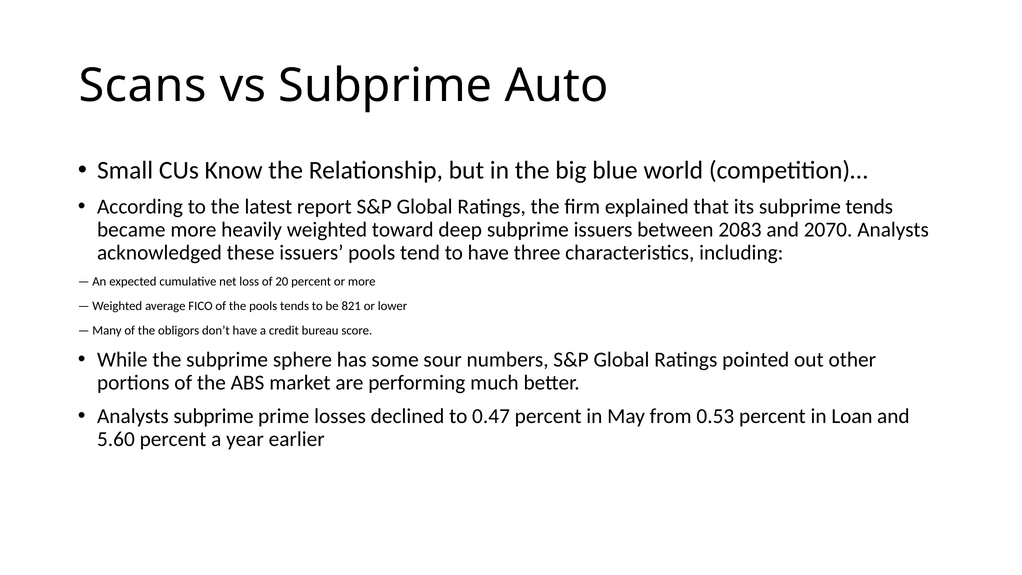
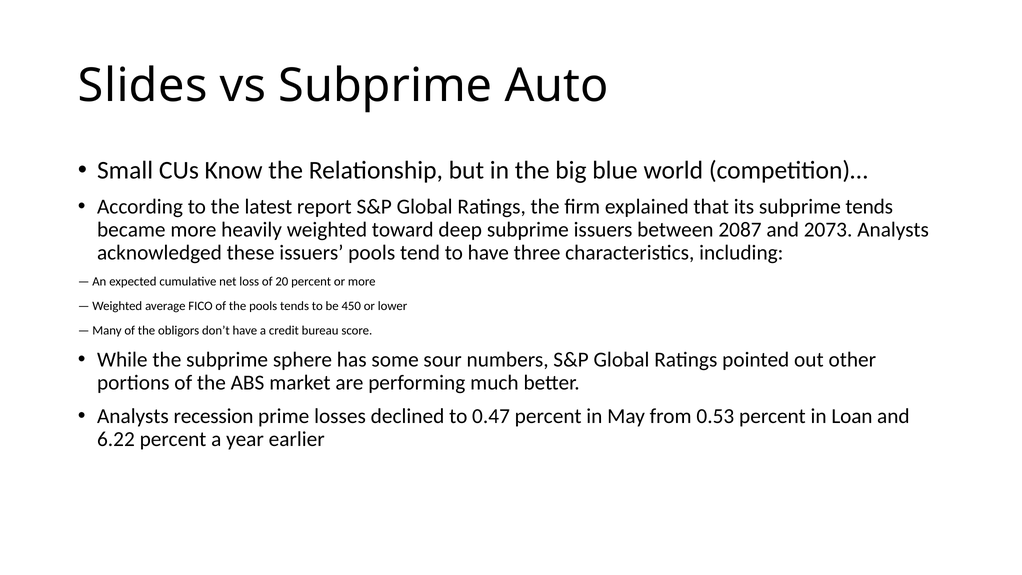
Scans: Scans -> Slides
2083: 2083 -> 2087
2070: 2070 -> 2073
821: 821 -> 450
Analysts subprime: subprime -> recession
5.60: 5.60 -> 6.22
